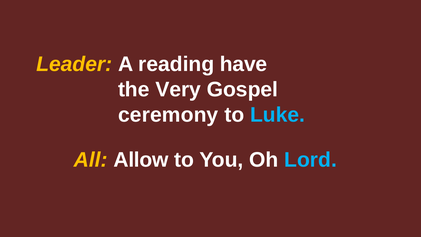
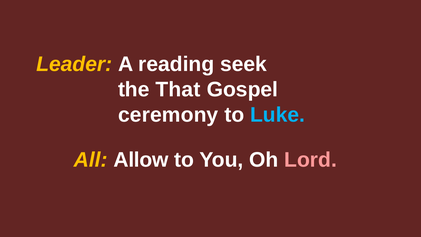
have: have -> seek
Very: Very -> That
Lord colour: light blue -> pink
